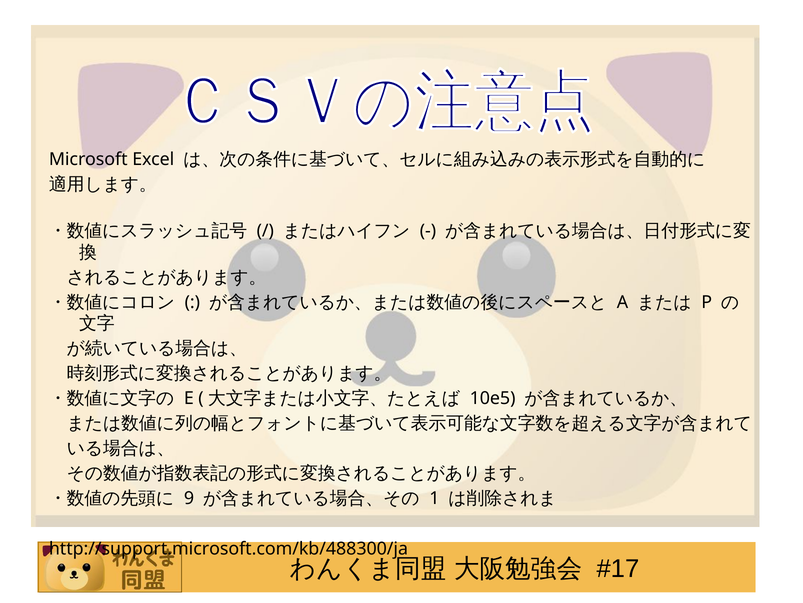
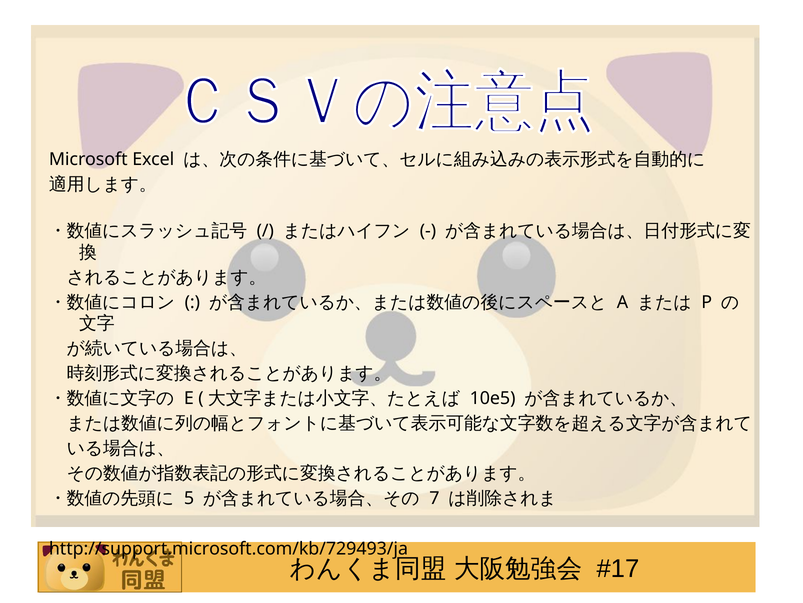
9: 9 -> 5
1: 1 -> 7
http://support.microsoft.com/kb/488300/ja: http://support.microsoft.com/kb/488300/ja -> http://support.microsoft.com/kb/729493/ja
